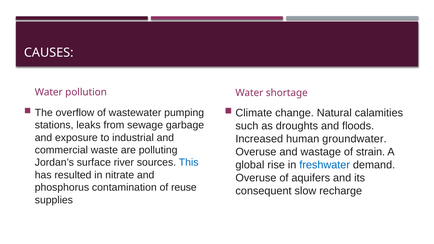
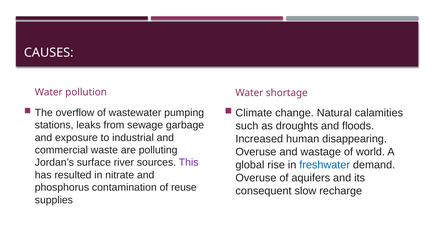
groundwater: groundwater -> disappearing
strain: strain -> world
This colour: blue -> purple
